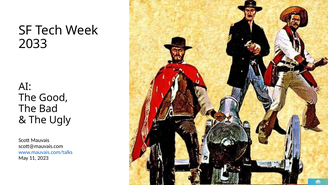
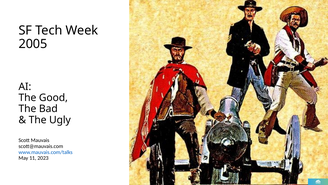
2033: 2033 -> 2005
